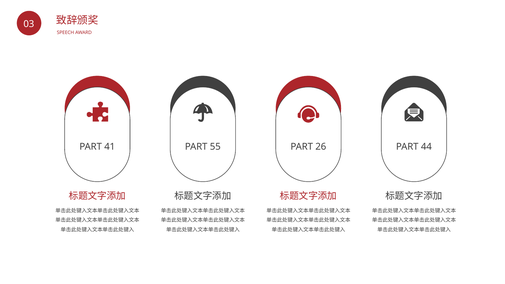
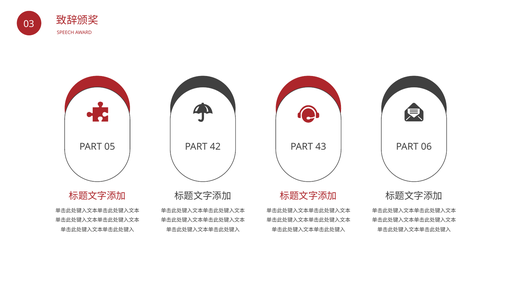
41: 41 -> 05
55: 55 -> 42
26: 26 -> 43
44: 44 -> 06
